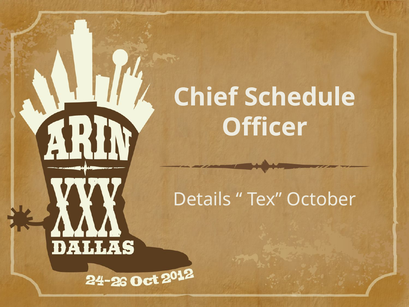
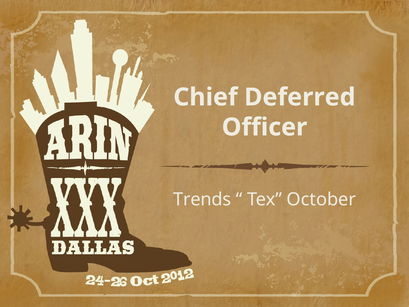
Schedule: Schedule -> Deferred
Details: Details -> Trends
